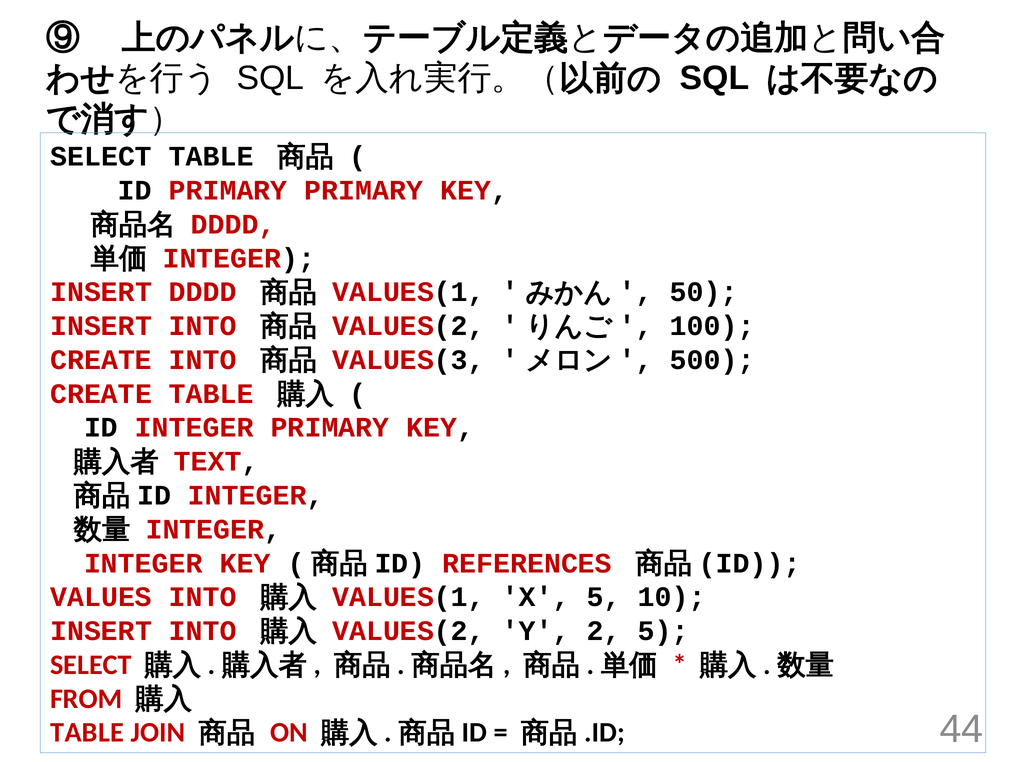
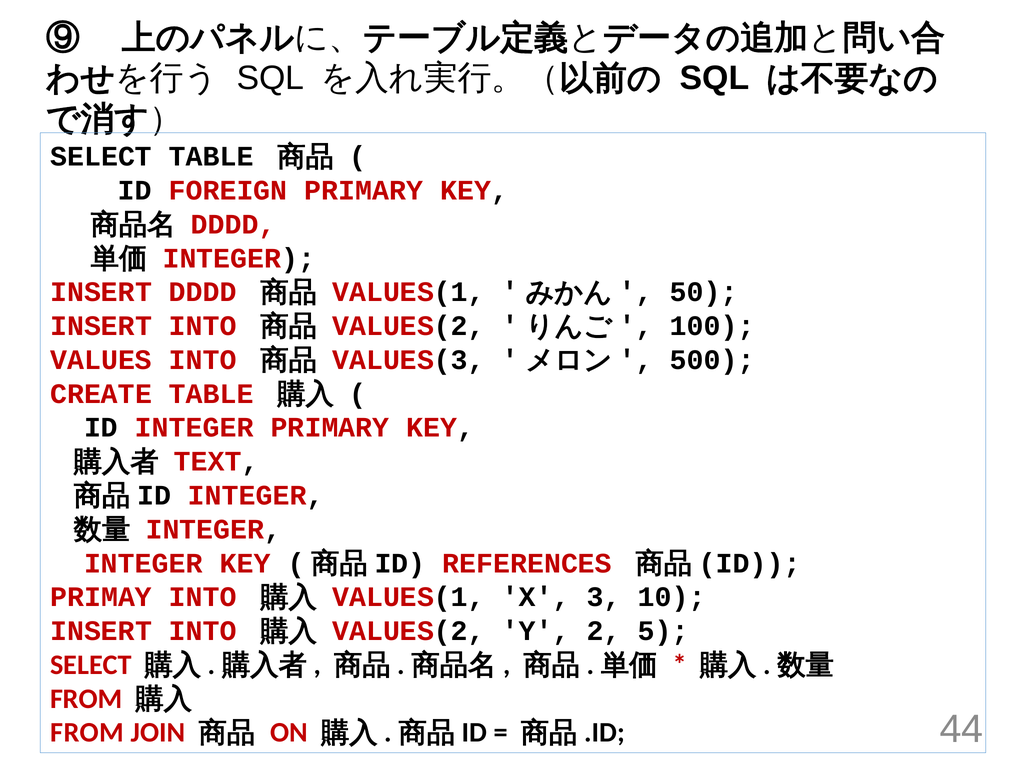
ID PRIMARY: PRIMARY -> FOREIGN
CREATE at (101, 360): CREATE -> VALUES
VALUES: VALUES -> PRIMAY
X 5: 5 -> 3
TABLE at (87, 733): TABLE -> FROM
